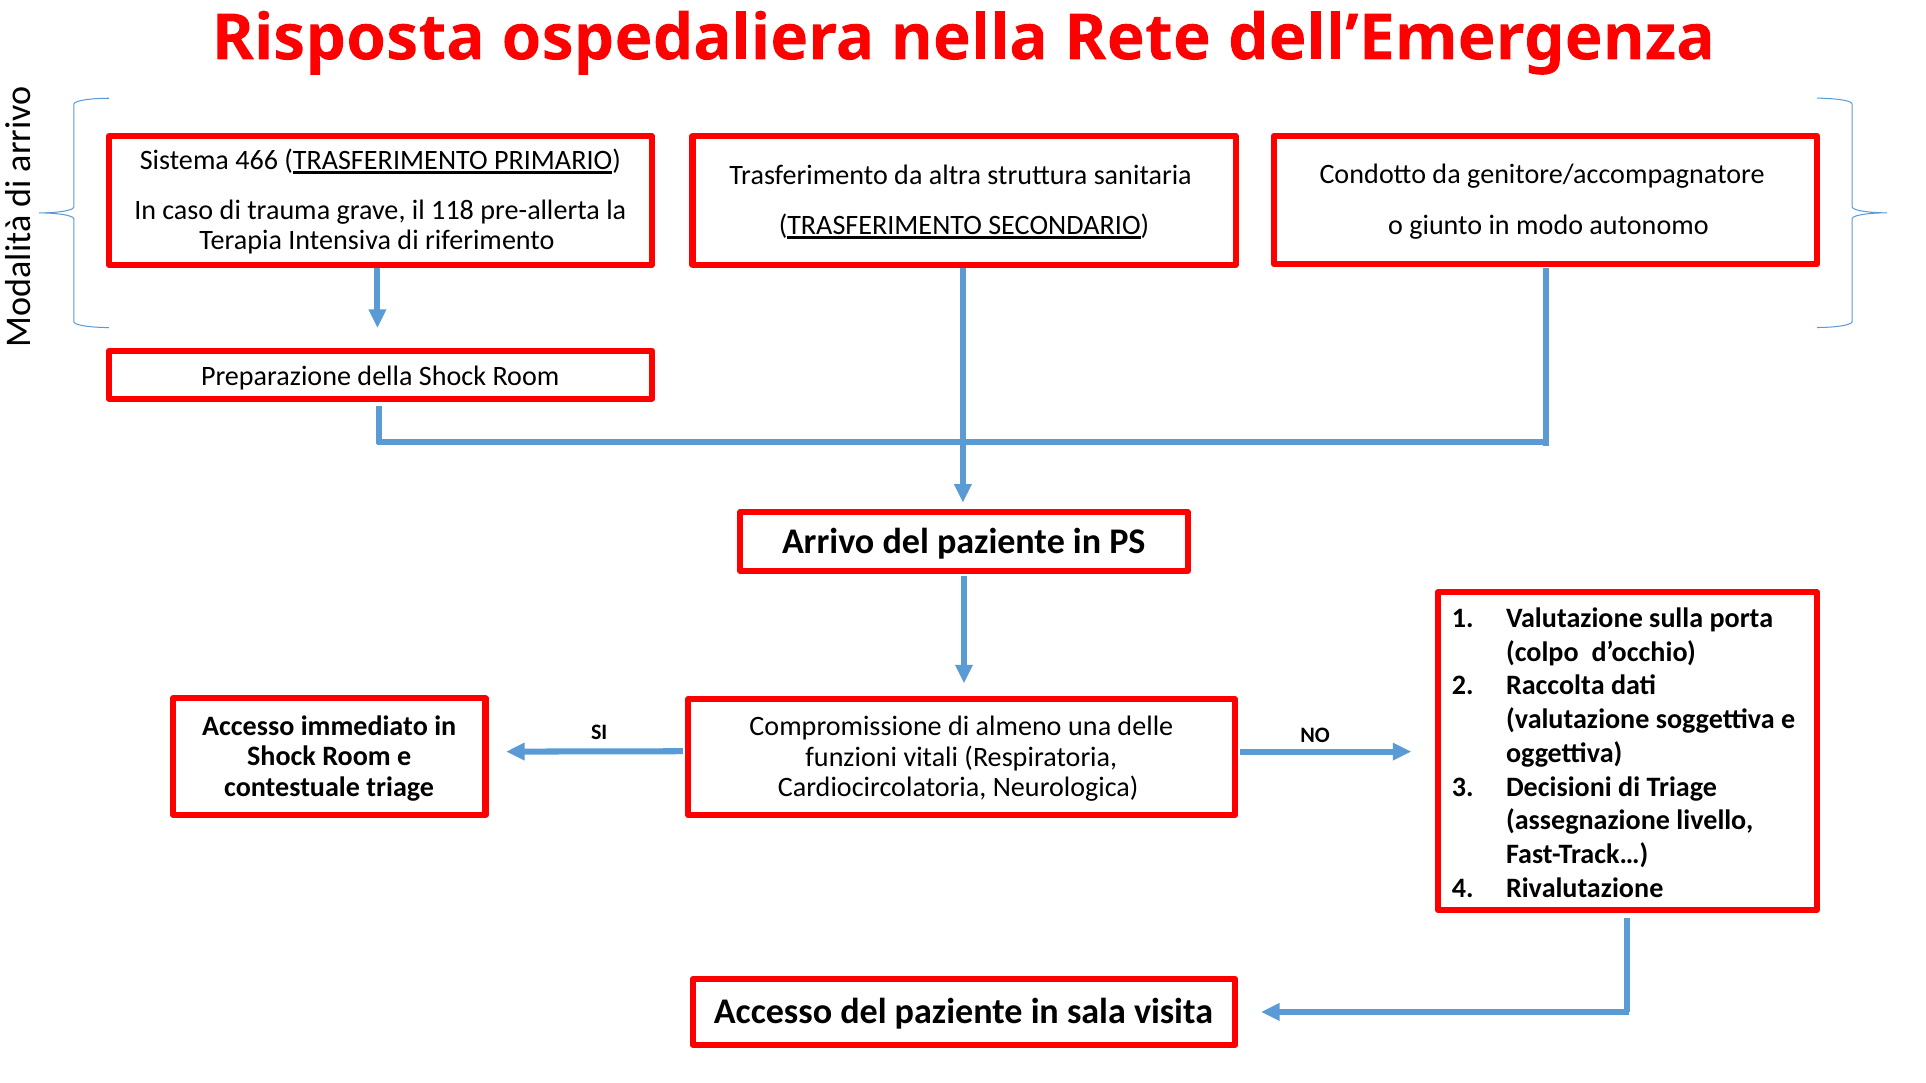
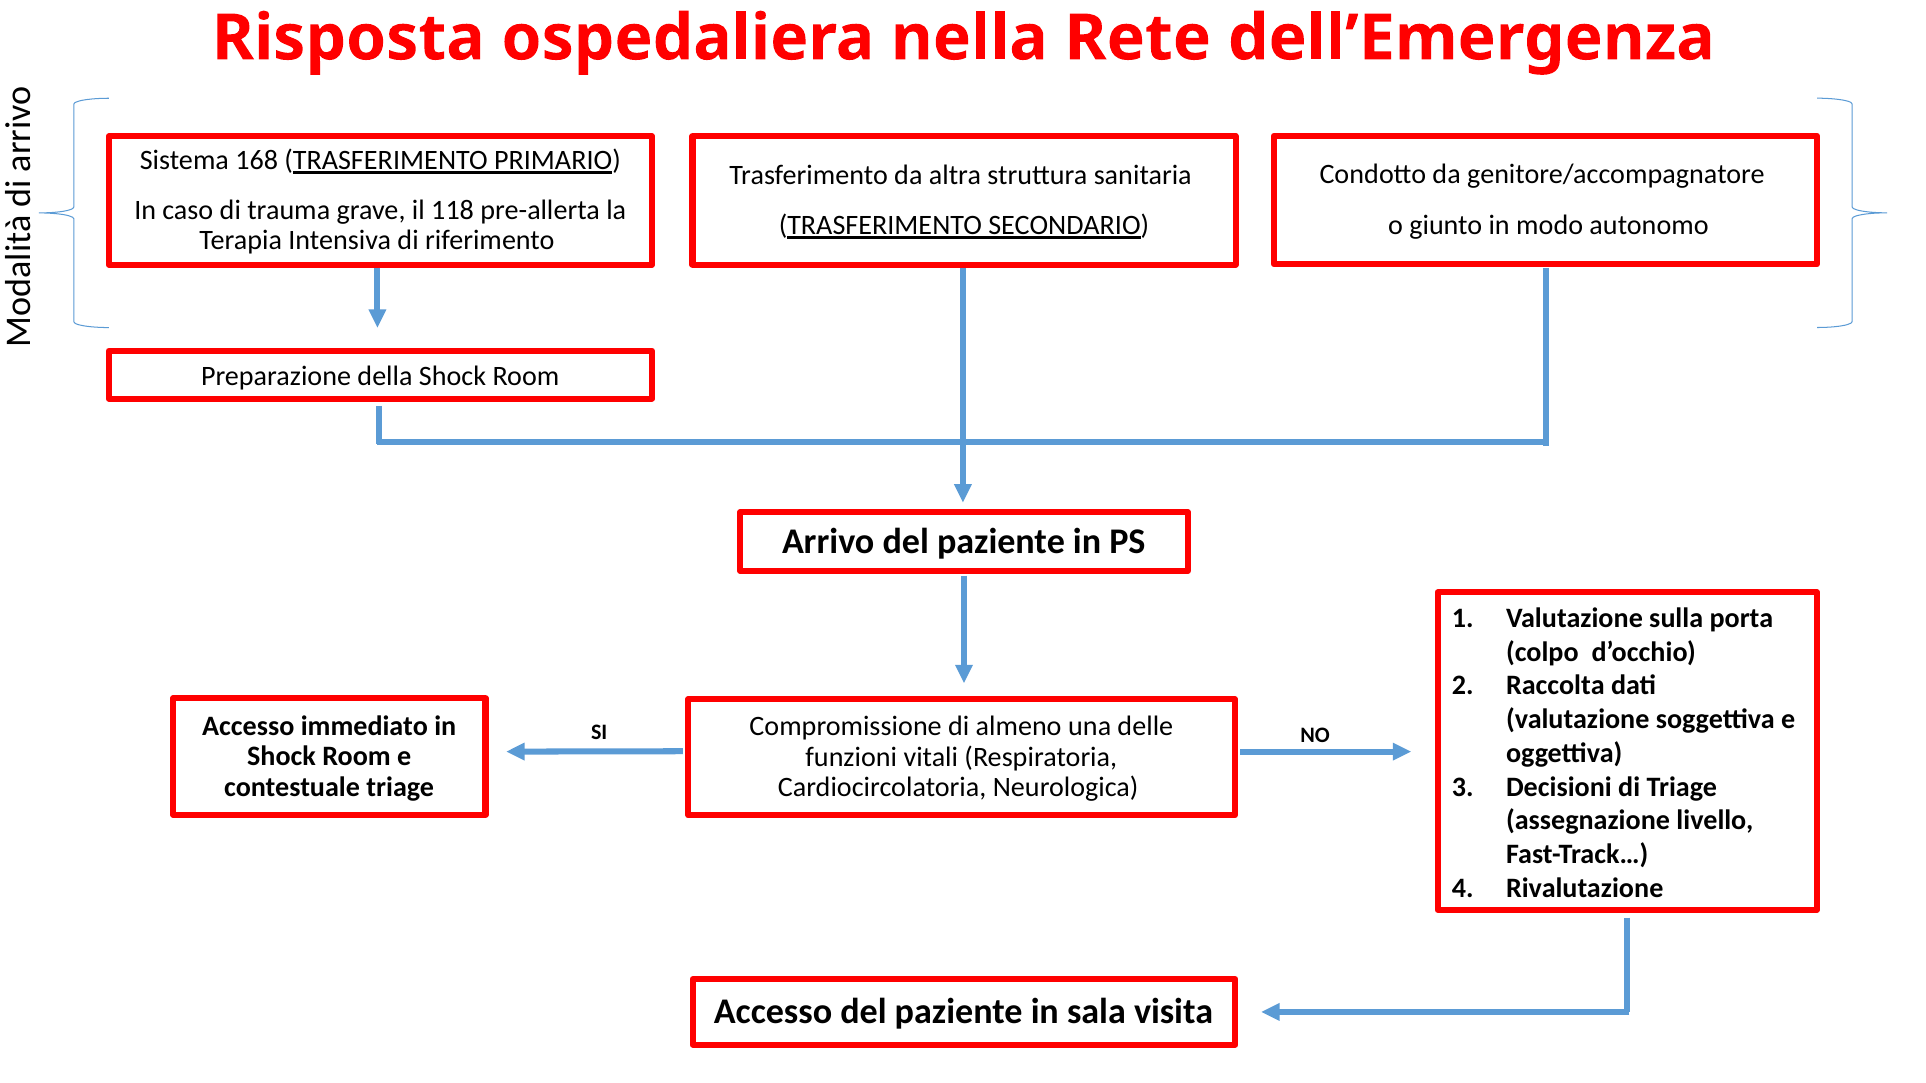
466: 466 -> 168
